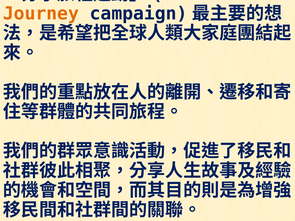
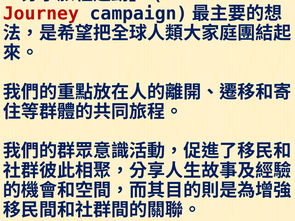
Journey colour: orange -> red
